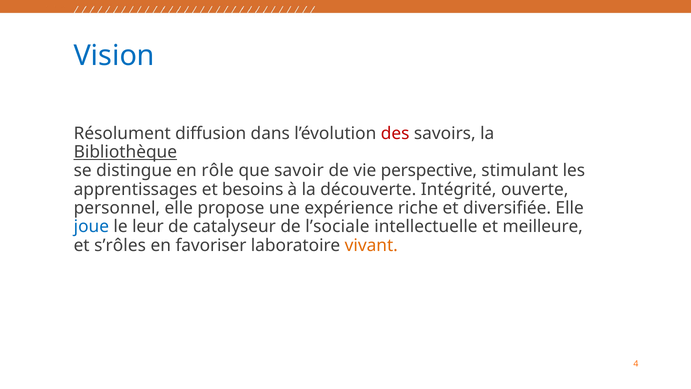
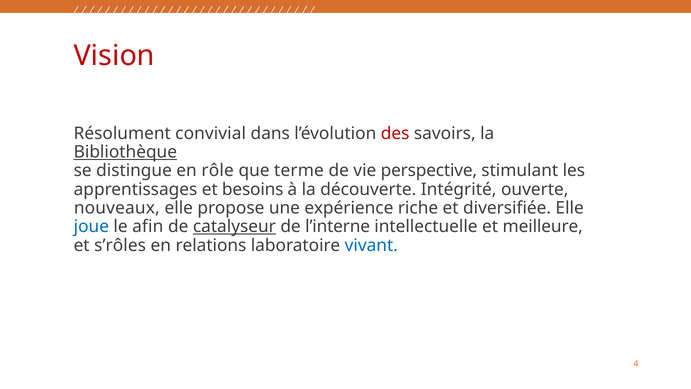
Vision colour: blue -> red
diffusion: diffusion -> convivial
savoir: savoir -> terme
personnel: personnel -> nouveaux
leur: leur -> afin
catalyseur underline: none -> present
l’sociale: l’sociale -> l’interne
favoriser: favoriser -> relations
vivant colour: orange -> blue
